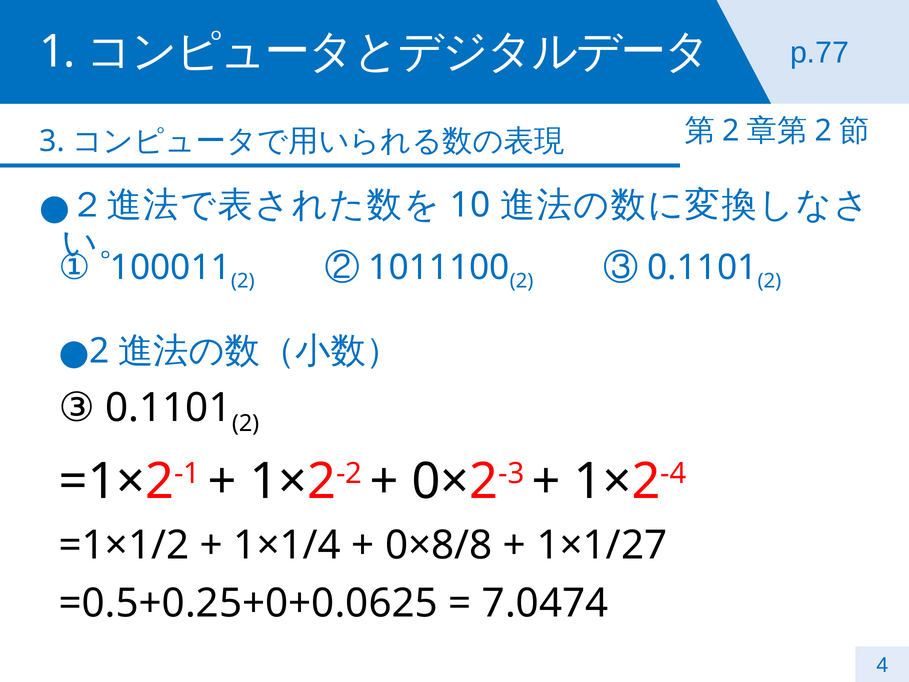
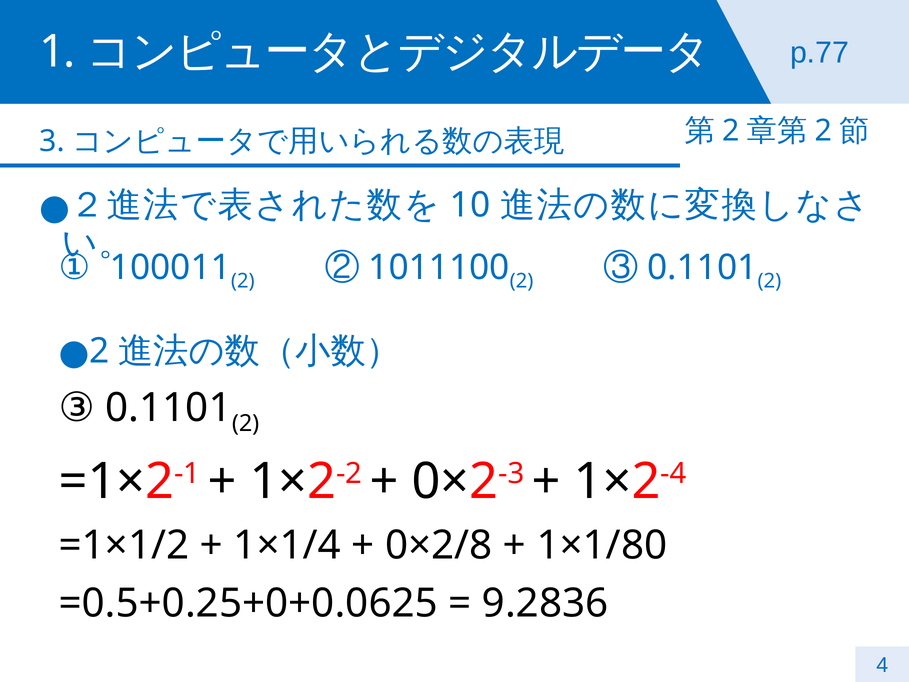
0×8/8: 0×8/8 -> 0×2/8
1×1/27: 1×1/27 -> 1×1/80
7.0474: 7.0474 -> 9.2836
